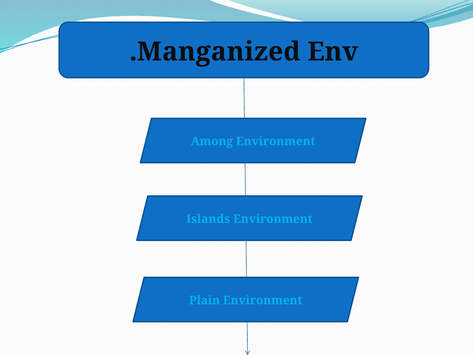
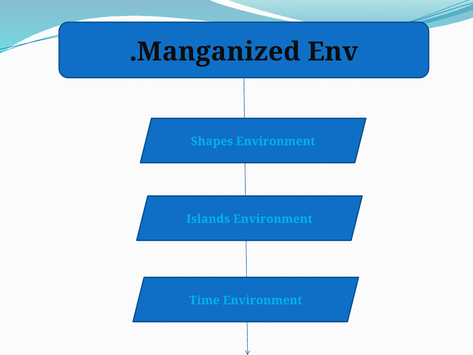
Among: Among -> Shapes
Plain: Plain -> Time
